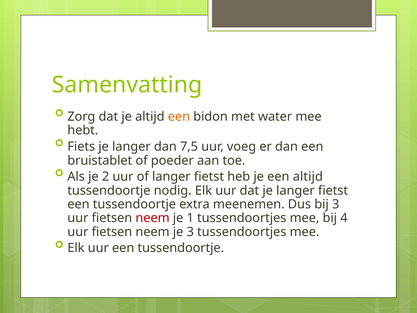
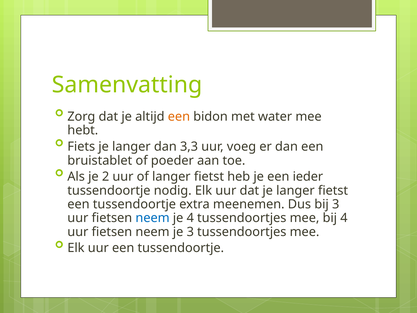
7,5: 7,5 -> 3,3
een altijd: altijd -> ieder
neem at (153, 218) colour: red -> blue
je 1: 1 -> 4
